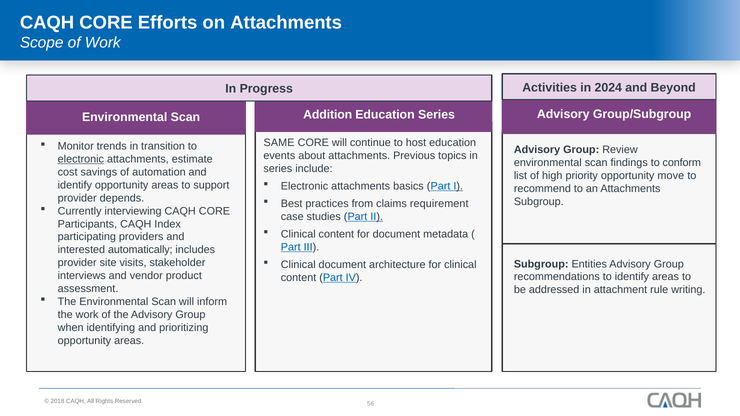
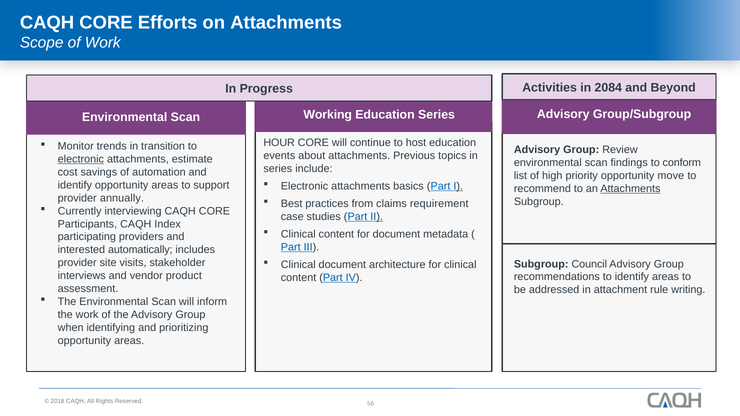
2024: 2024 -> 2084
Addition: Addition -> Working
SAME: SAME -> HOUR
Attachments at (630, 189) underline: none -> present
depends: depends -> annually
Entities: Entities -> Council
